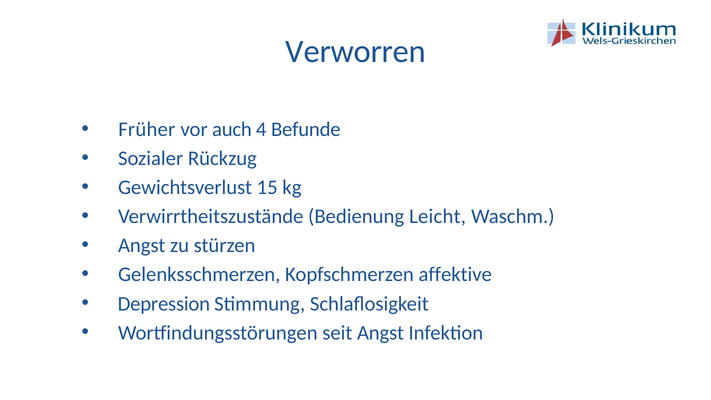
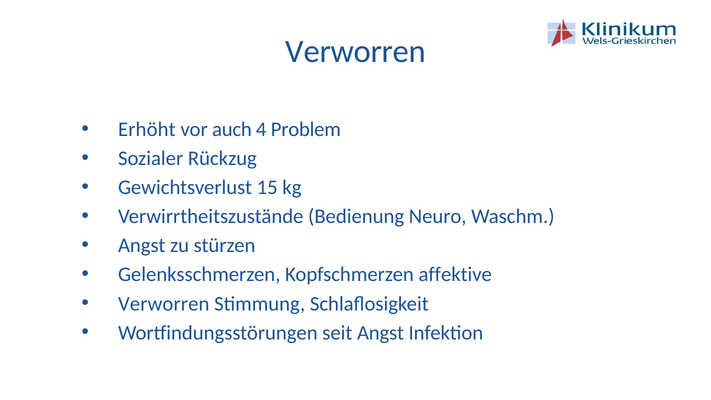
Früher: Früher -> Erhöht
Befunde: Befunde -> Problem
Leicht: Leicht -> Neuro
Depression at (164, 304): Depression -> Verworren
